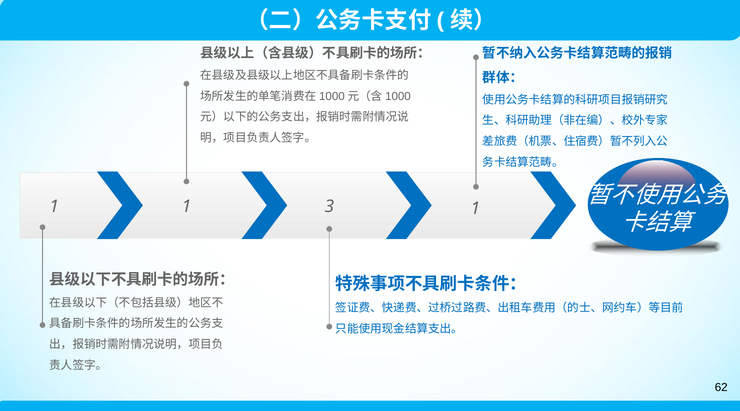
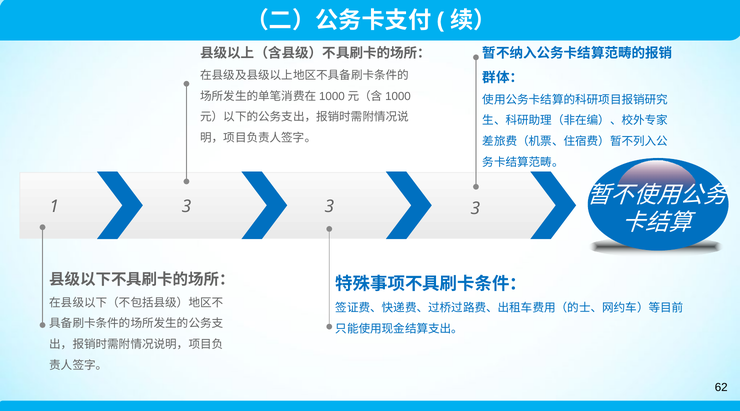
1 1: 1 -> 3
1 at (475, 209): 1 -> 3
